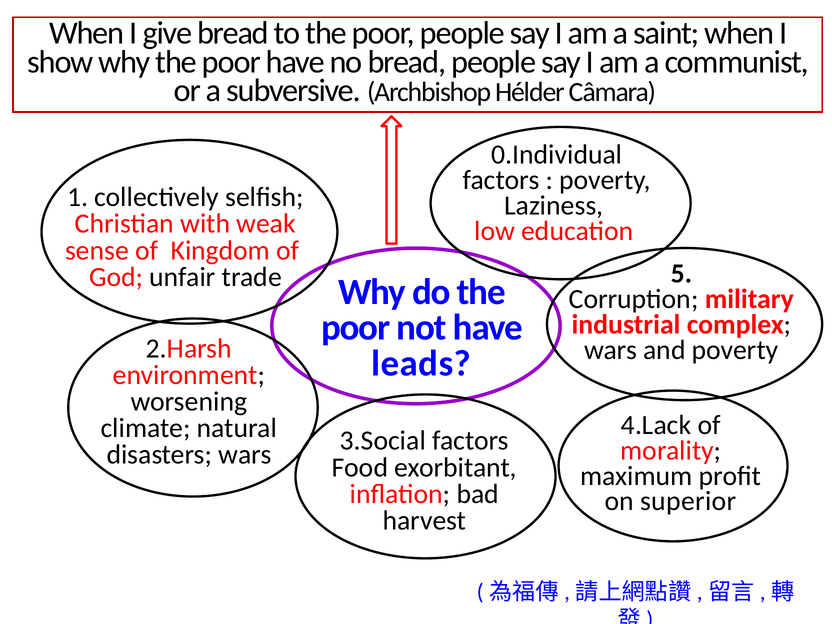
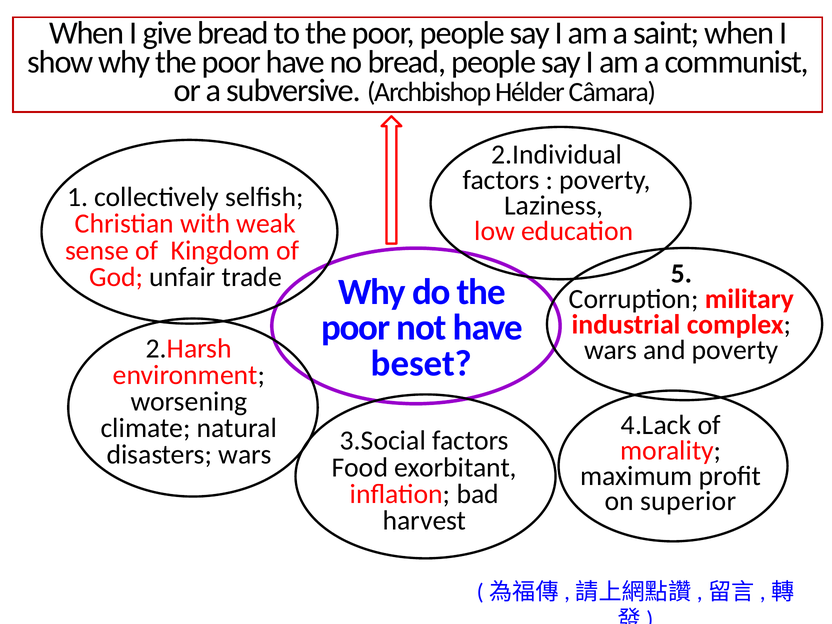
0.Individual: 0.Individual -> 2.Individual
leads: leads -> beset
